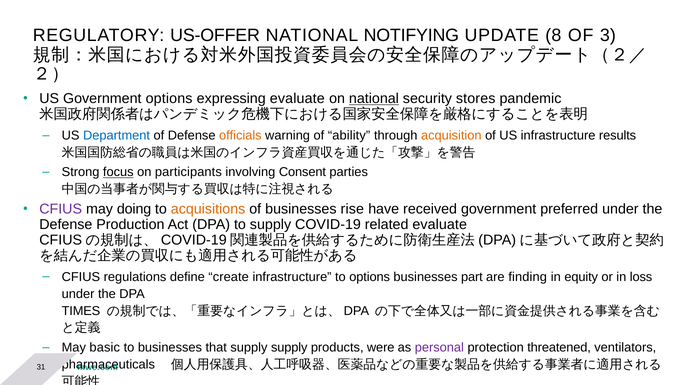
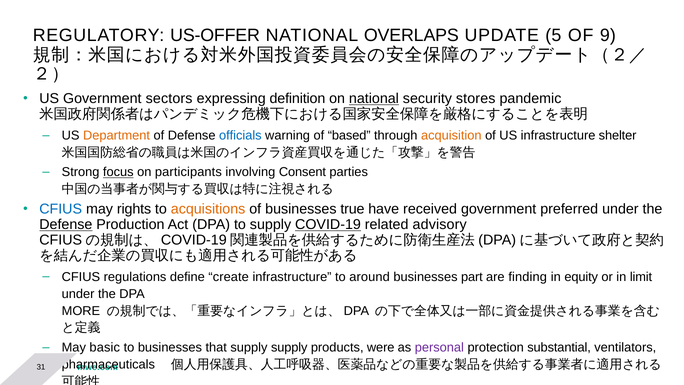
NOTIFYING: NOTIFYING -> OVERLAPS
8: 8 -> 5
3: 3 -> 9
Government options: options -> sectors
expressing evaluate: evaluate -> definition
Department colour: blue -> orange
officials colour: orange -> blue
ability: ability -> based
results: results -> shelter
CFIUS at (61, 209) colour: purple -> blue
doing: doing -> rights
rise: rise -> true
Defense at (66, 225) underline: none -> present
COVID-19 underline: none -> present
related evaluate: evaluate -> advisory
to options: options -> around
loss: loss -> limit
TIMES: TIMES -> MORE
threatened: threatened -> substantial
